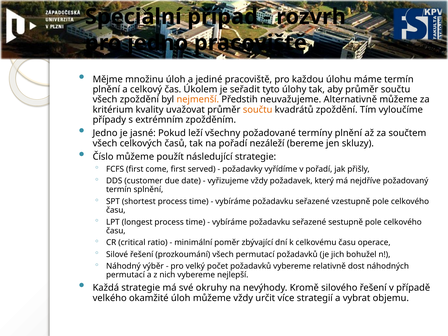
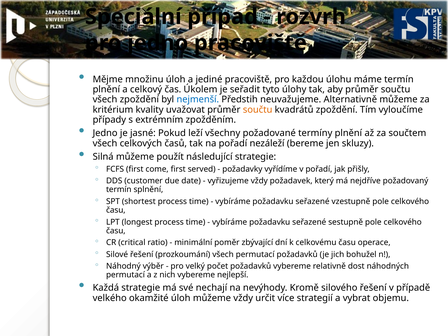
nejmenší colour: orange -> blue
Číslo: Číslo -> Silná
okruhy: okruhy -> nechají
